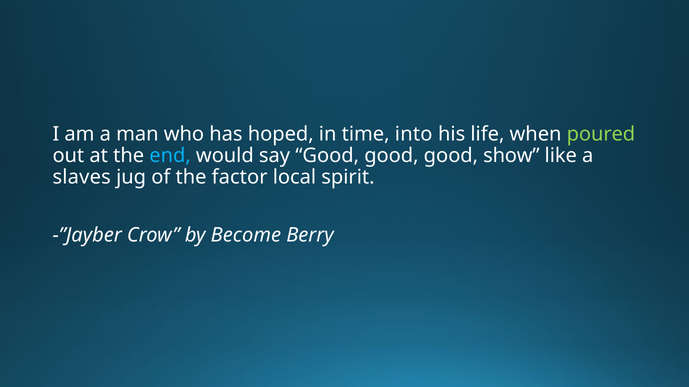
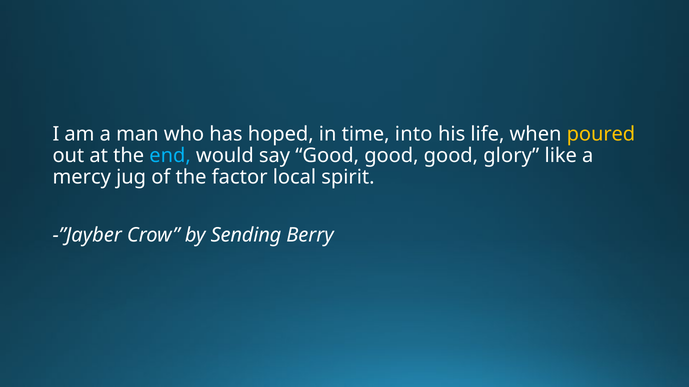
poured colour: light green -> yellow
show: show -> glory
slaves: slaves -> mercy
Become: Become -> Sending
